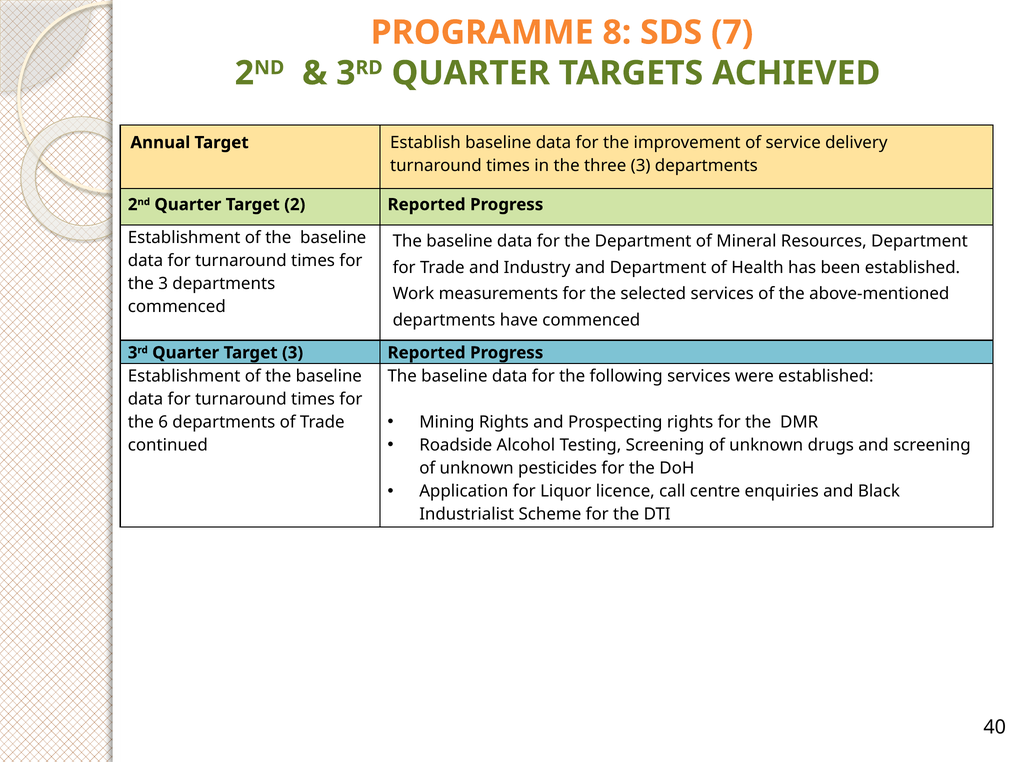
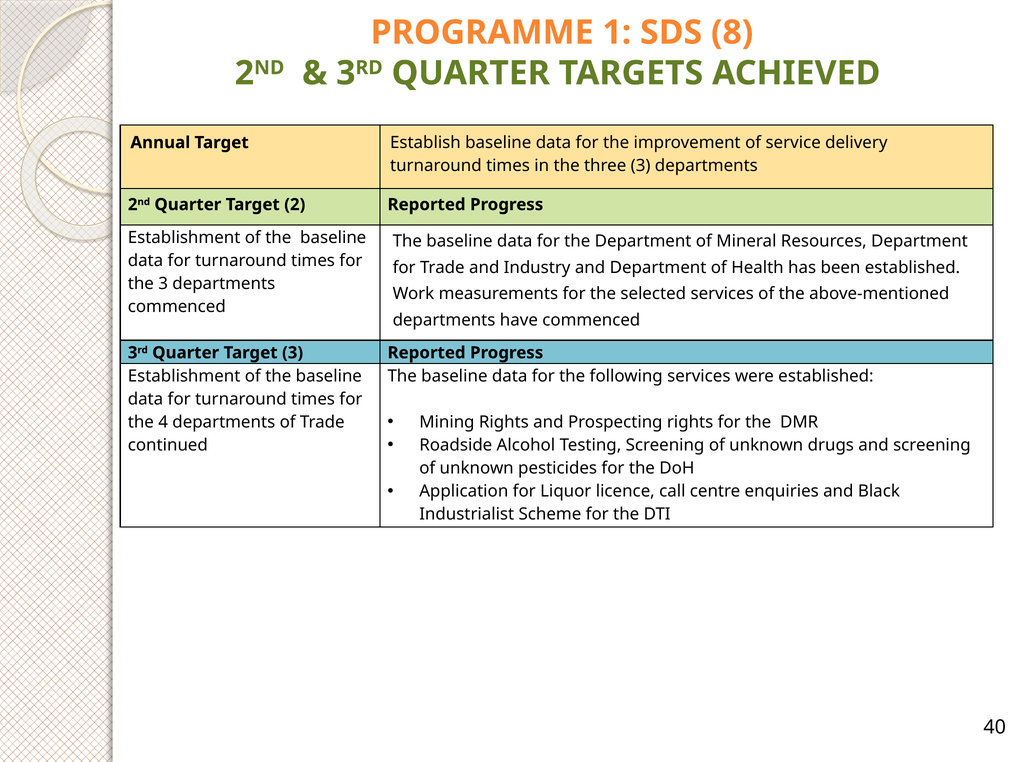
8: 8 -> 1
7: 7 -> 8
6: 6 -> 4
